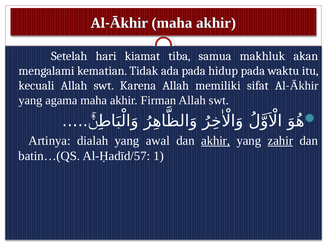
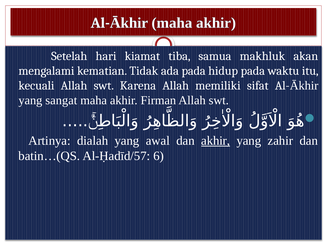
agama: agama -> sangat
zahir underline: present -> none
1: 1 -> 6
